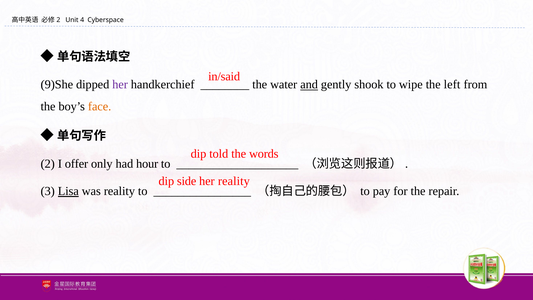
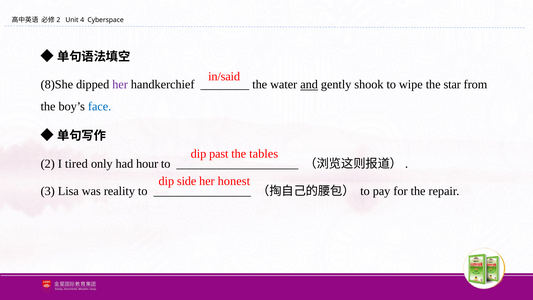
9)She: 9)She -> 8)She
left: left -> star
face colour: orange -> blue
told: told -> past
words: words -> tables
offer: offer -> tired
her reality: reality -> honest
Lisa underline: present -> none
